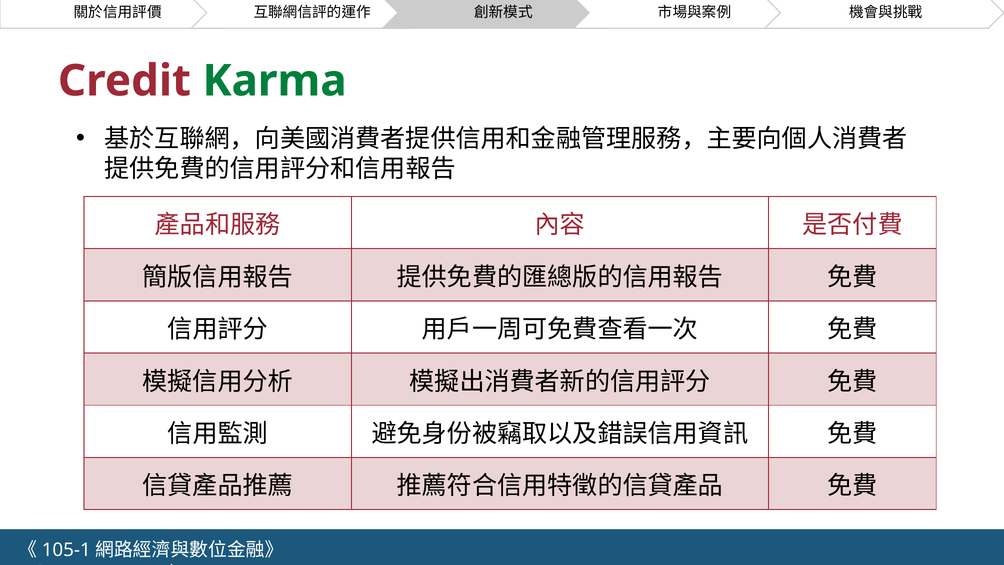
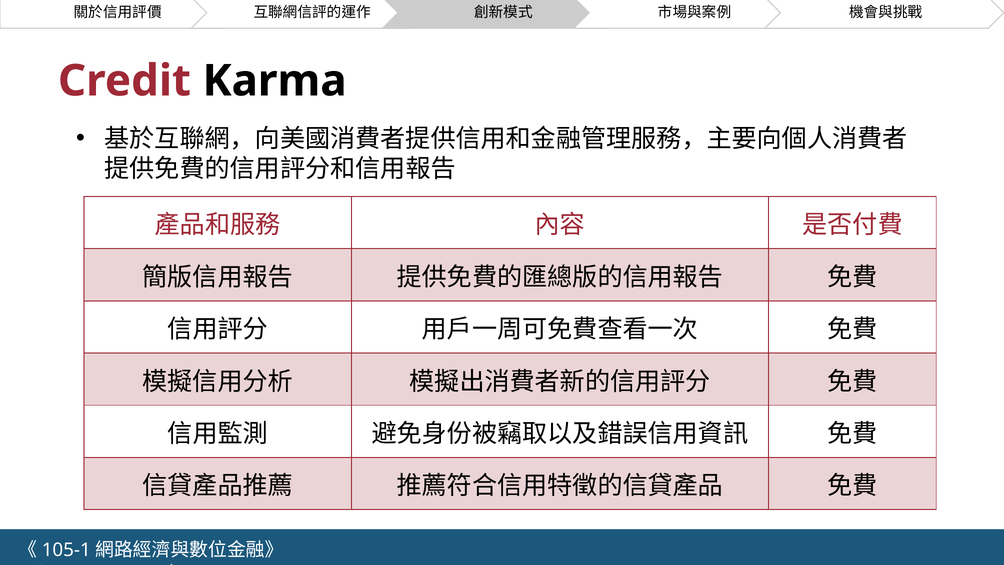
Karma colour: green -> black
